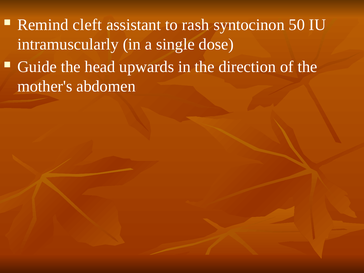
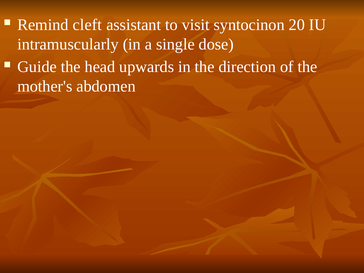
rash: rash -> visit
50: 50 -> 20
